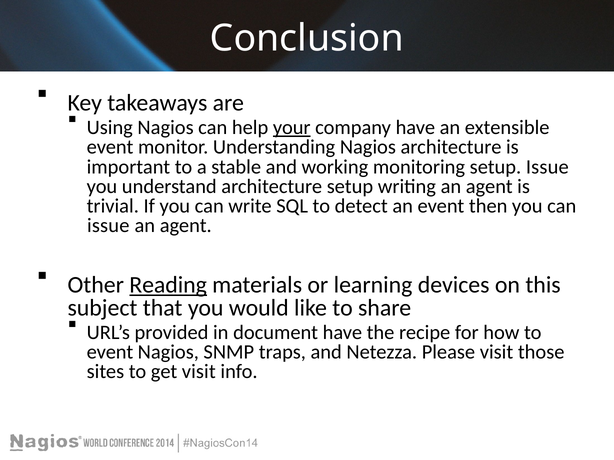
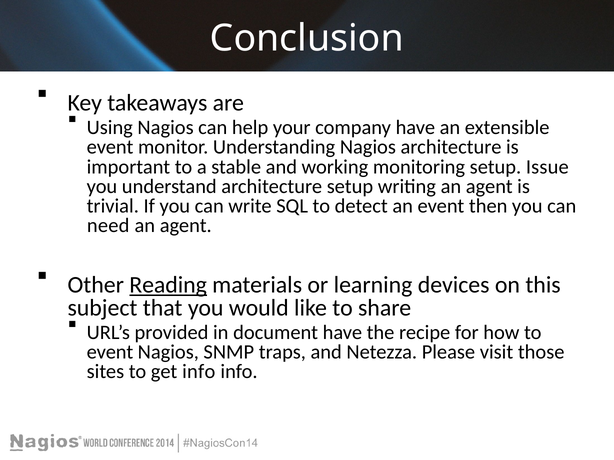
your underline: present -> none
issue at (108, 226): issue -> need
get visit: visit -> info
